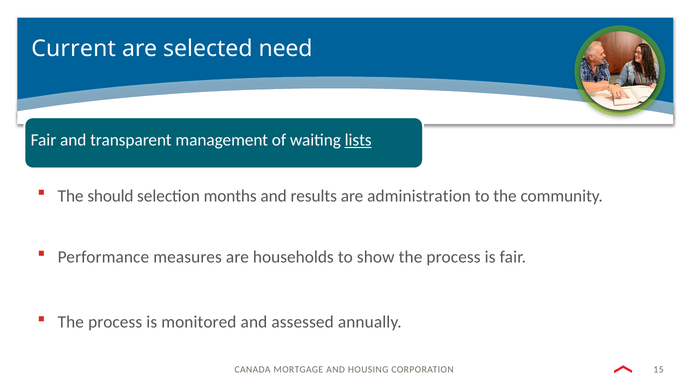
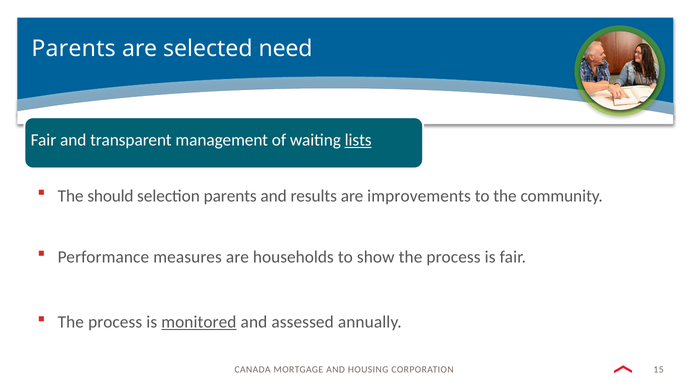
Current at (74, 49): Current -> Parents
selection months: months -> parents
administration: administration -> improvements
monitored underline: none -> present
